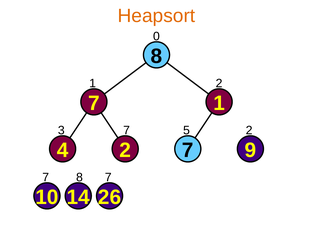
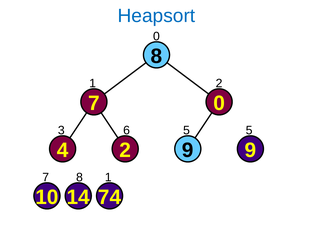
Heapsort colour: orange -> blue
7 1: 1 -> 0
3 7: 7 -> 6
5 2: 2 -> 5
4 2 7: 7 -> 9
8 7: 7 -> 1
26: 26 -> 74
